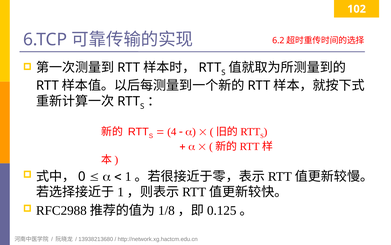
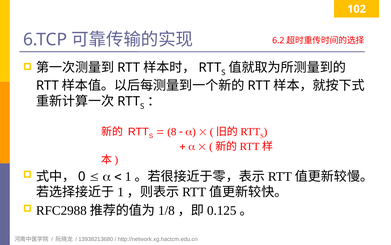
4: 4 -> 8
